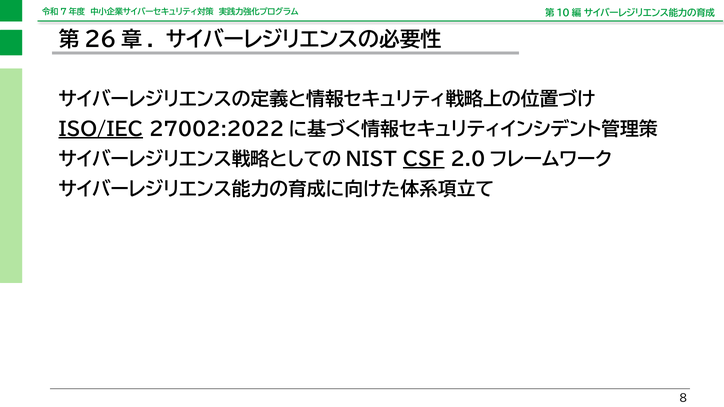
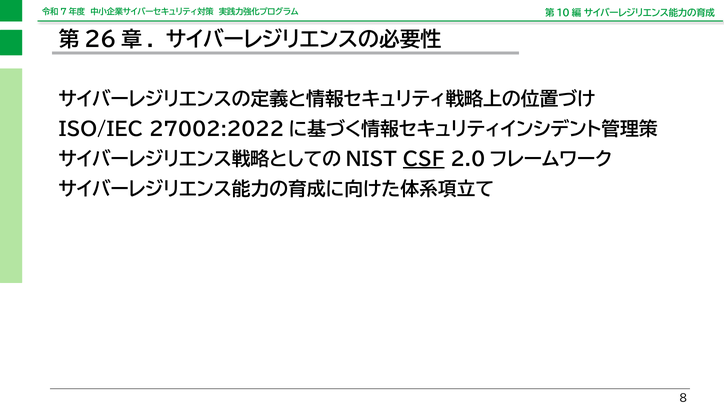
ISO/IEC underline: present -> none
